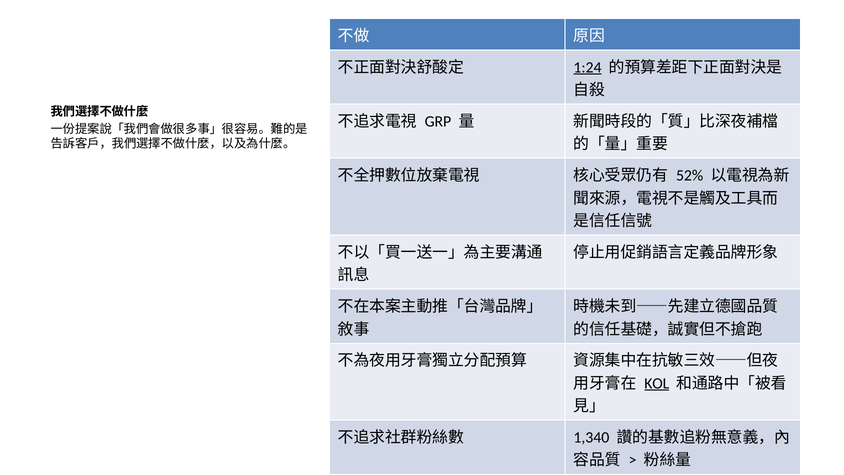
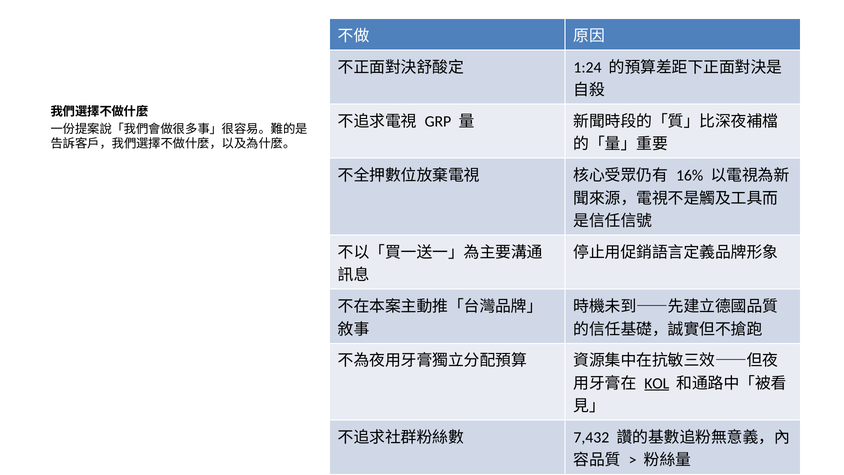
1:24 underline: present -> none
52%: 52% -> 16%
1,340: 1,340 -> 7,432
